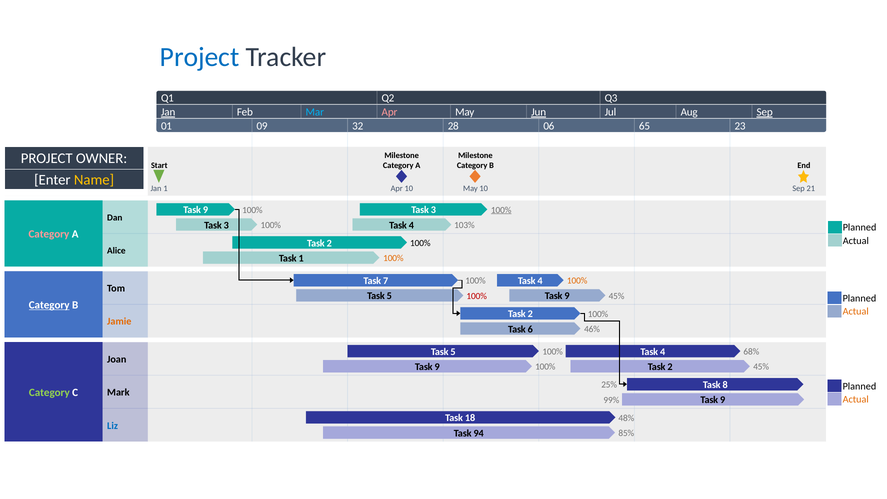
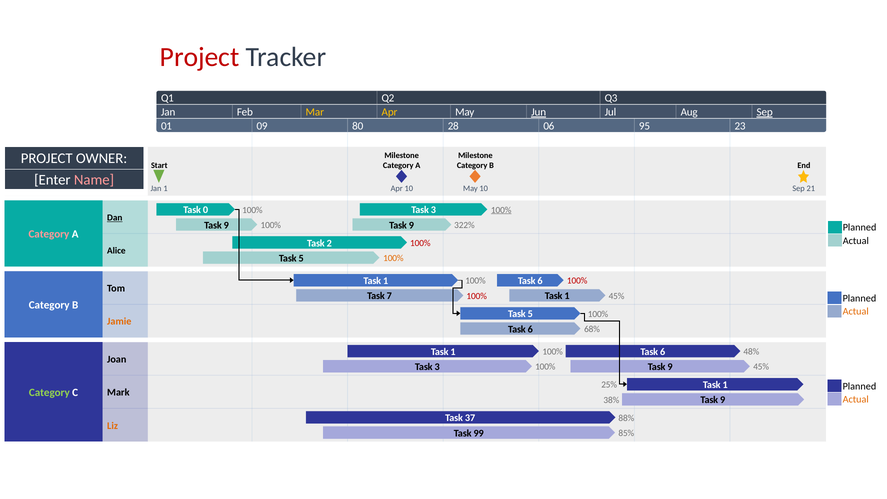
Project at (200, 57) colour: blue -> red
Jan at (168, 112) underline: present -> none
Mar colour: light blue -> yellow
Apr at (390, 112) colour: pink -> yellow
32: 32 -> 80
65: 65 -> 95
Name colour: yellow -> pink
9 at (205, 210): 9 -> 0
Dan underline: none -> present
3 at (226, 225): 3 -> 9
4 at (411, 225): 4 -> 9
103%: 103% -> 322%
100% at (420, 243) colour: black -> red
1 at (301, 258): 1 -> 5
7 at (386, 281): 7 -> 1
4 at (540, 281): 4 -> 6
100% at (577, 281) colour: orange -> red
5 at (389, 296): 5 -> 7
9 at (567, 296): 9 -> 1
Category at (49, 305) underline: present -> none
2 at (530, 314): 2 -> 5
46%: 46% -> 68%
5 at (453, 352): 5 -> 1
4 at (663, 352): 4 -> 6
68%: 68% -> 48%
9 at (437, 367): 9 -> 3
2 at (670, 367): 2 -> 9
8 at (725, 385): 8 -> 1
99%: 99% -> 38%
18: 18 -> 37
48%: 48% -> 88%
Liz colour: blue -> orange
94: 94 -> 99
